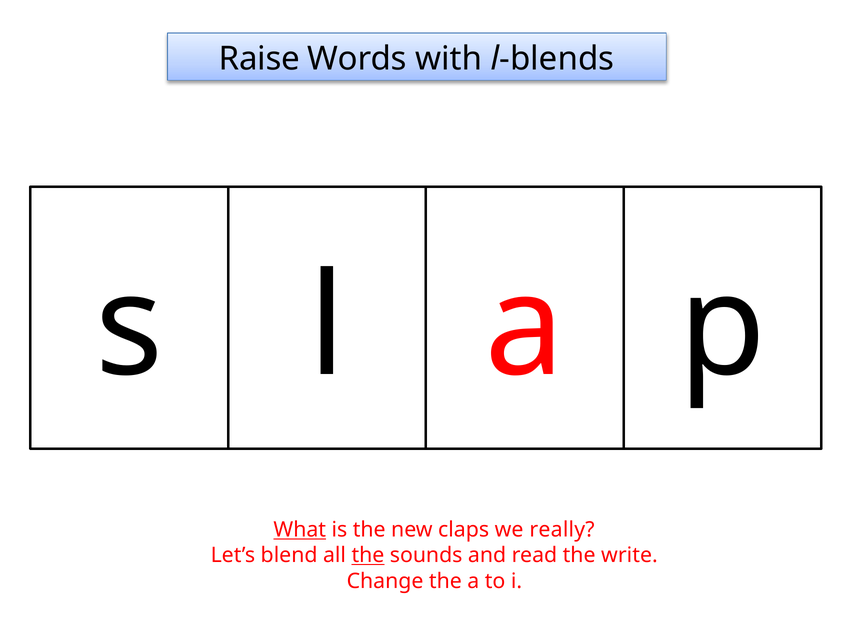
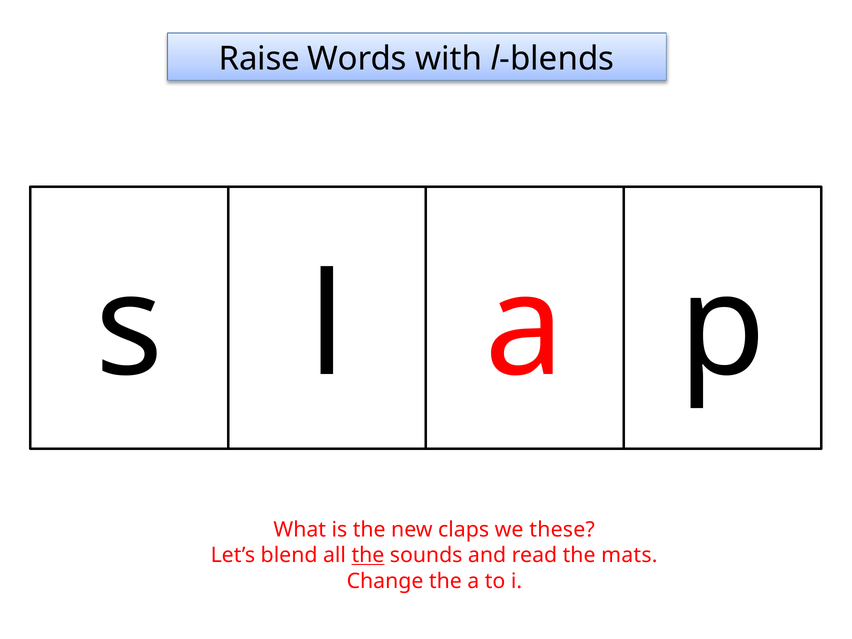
What underline: present -> none
really: really -> these
write: write -> mats
